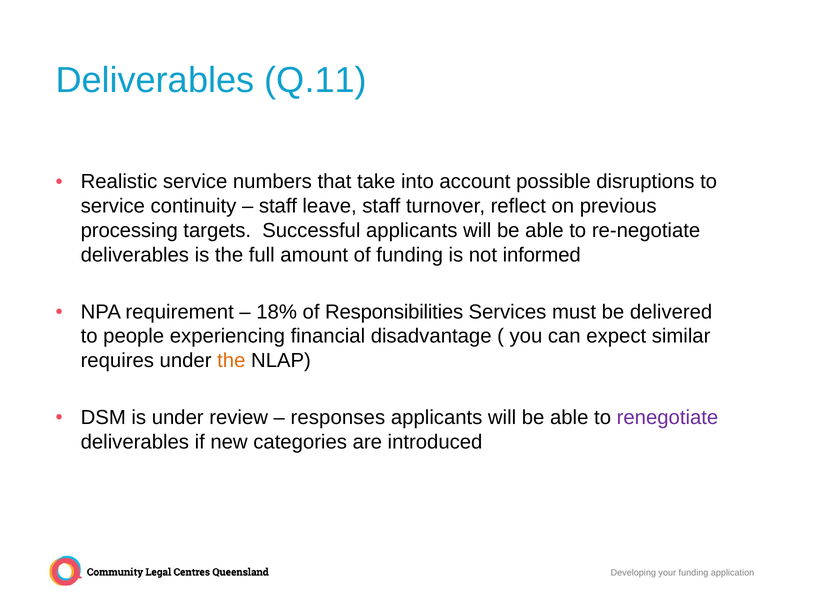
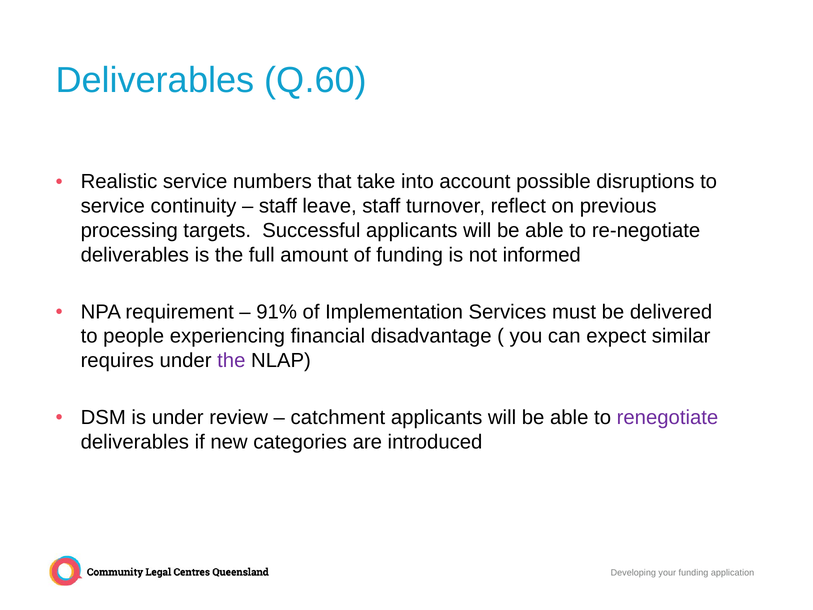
Q.11: Q.11 -> Q.60
18%: 18% -> 91%
Responsibilities: Responsibilities -> Implementation
the at (231, 360) colour: orange -> purple
responses: responses -> catchment
